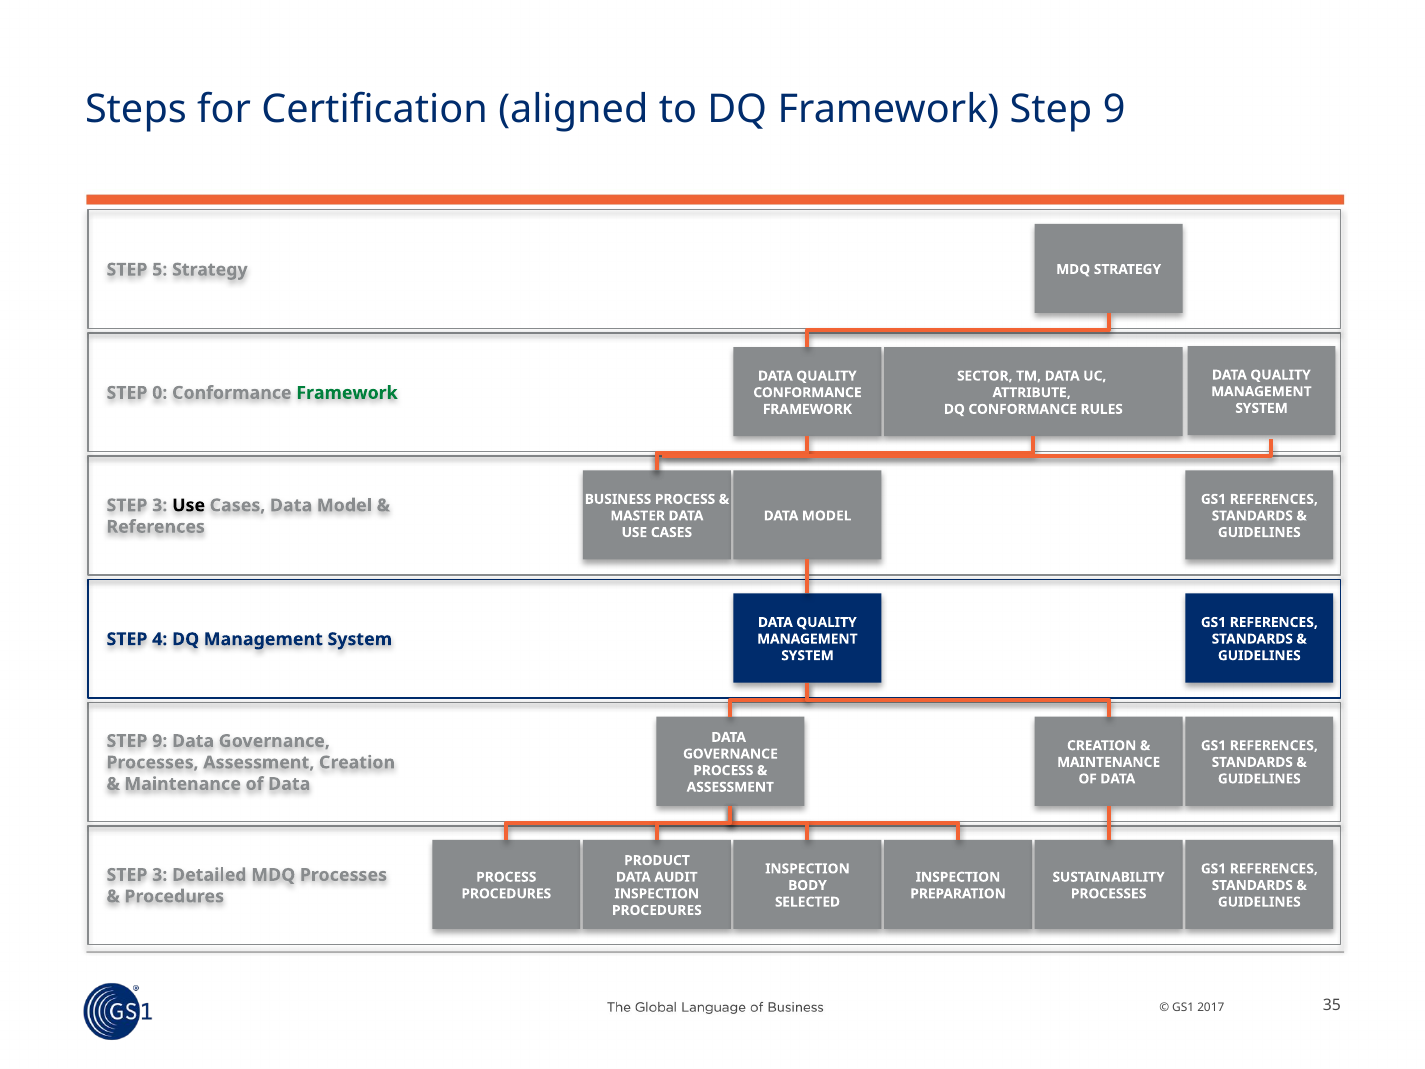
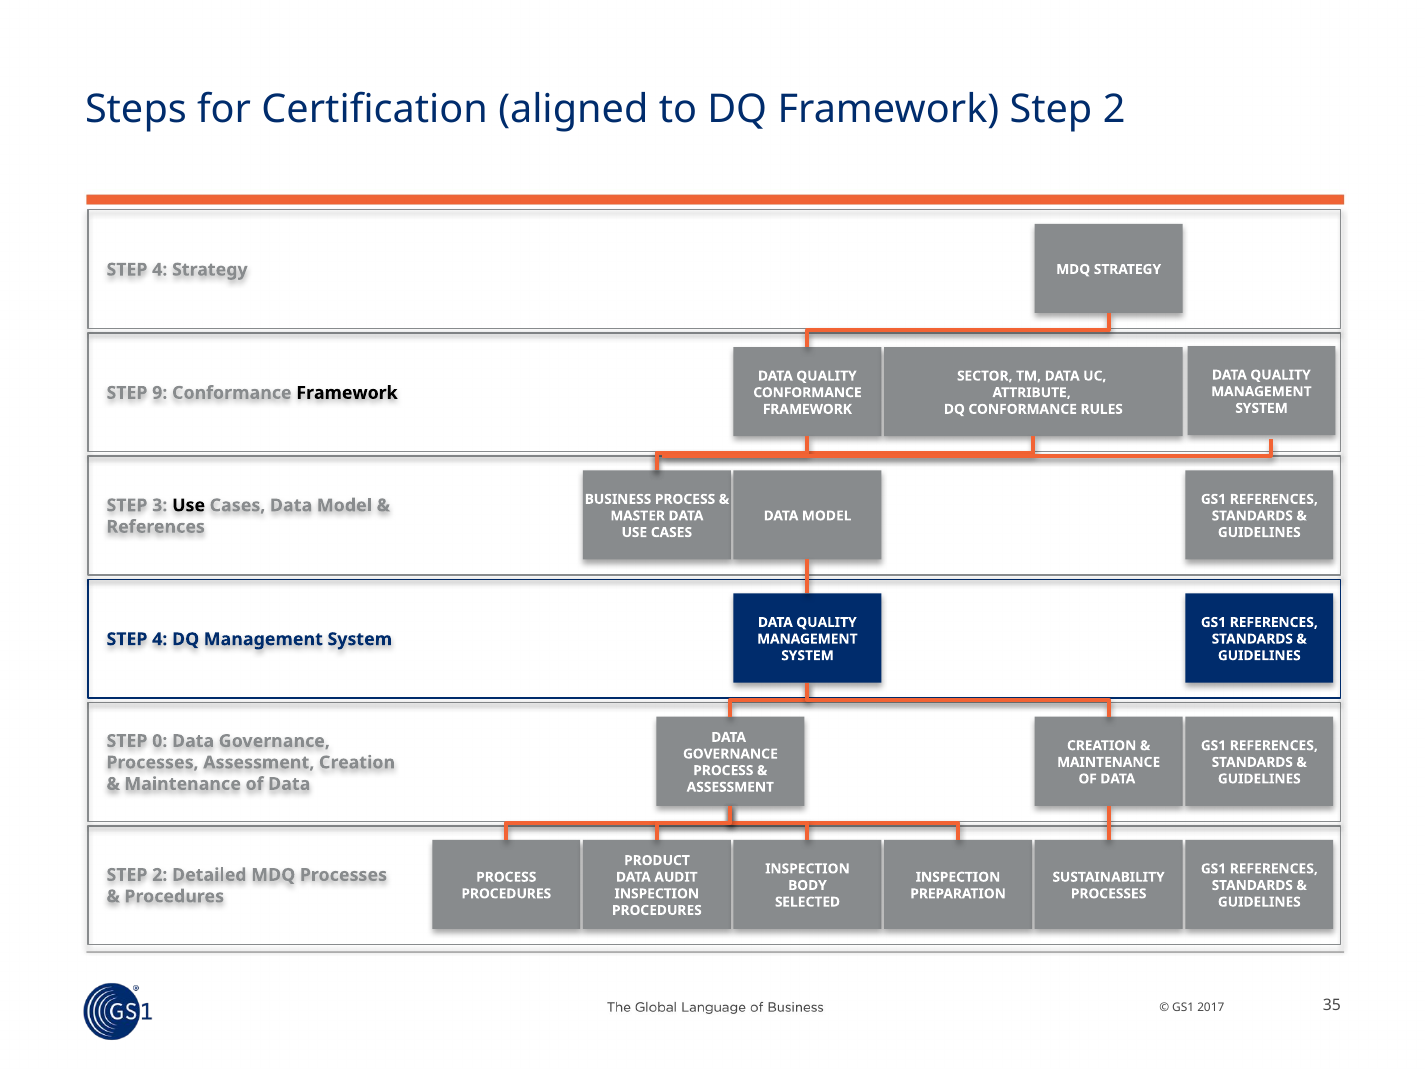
Framework Step 9: 9 -> 2
5 at (160, 270): 5 -> 4
0: 0 -> 9
Framework at (347, 393) colour: green -> black
9 at (160, 741): 9 -> 0
3 at (160, 875): 3 -> 2
